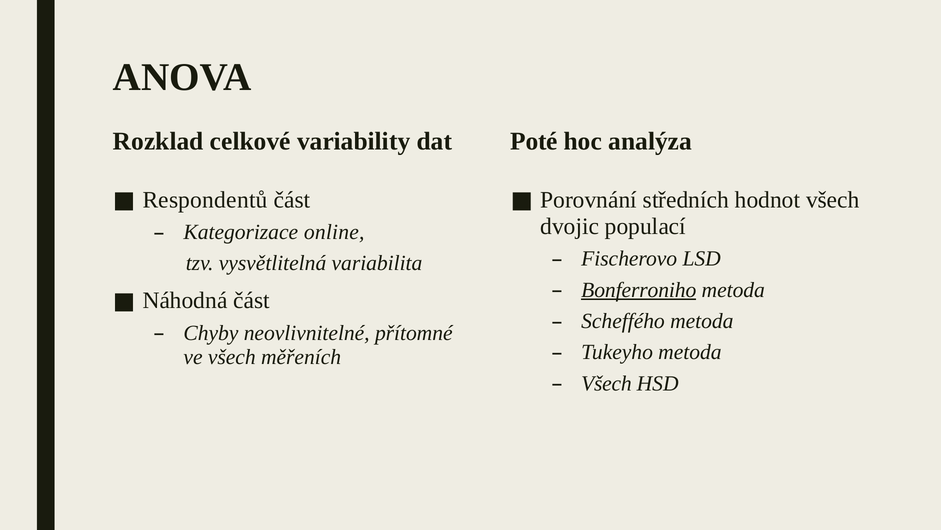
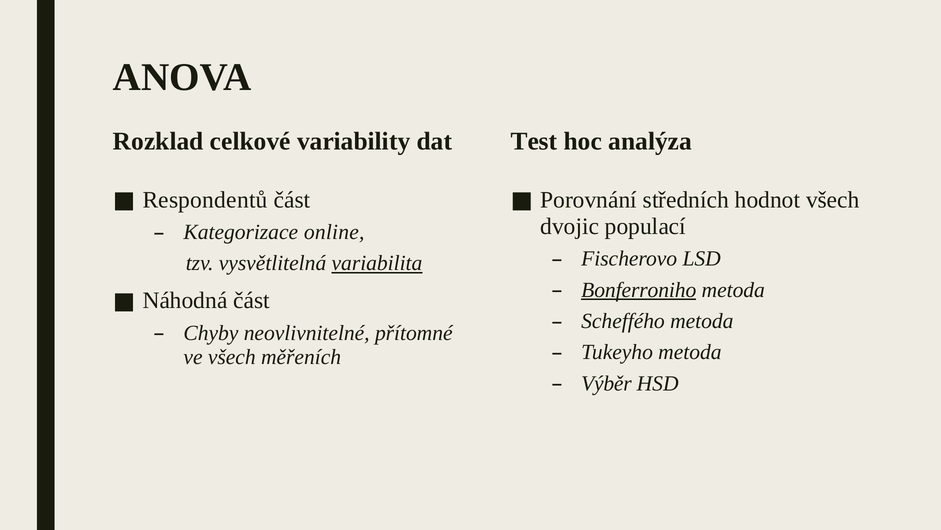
Poté: Poté -> Test
variabilita underline: none -> present
Všech at (606, 383): Všech -> Výběr
